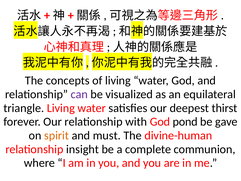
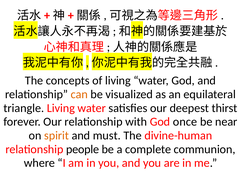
can colour: purple -> orange
pond: pond -> once
gave: gave -> near
insight: insight -> people
